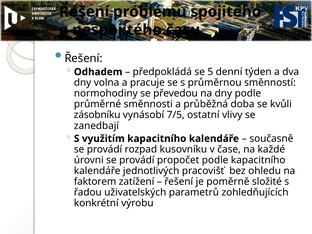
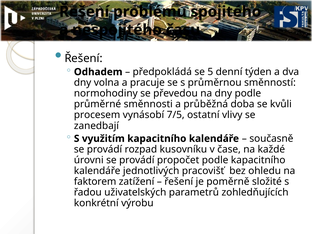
zásobníku: zásobníku -> procesem
